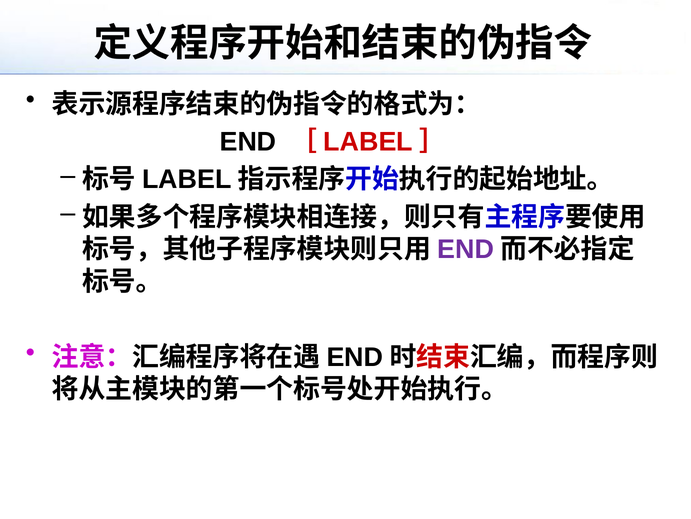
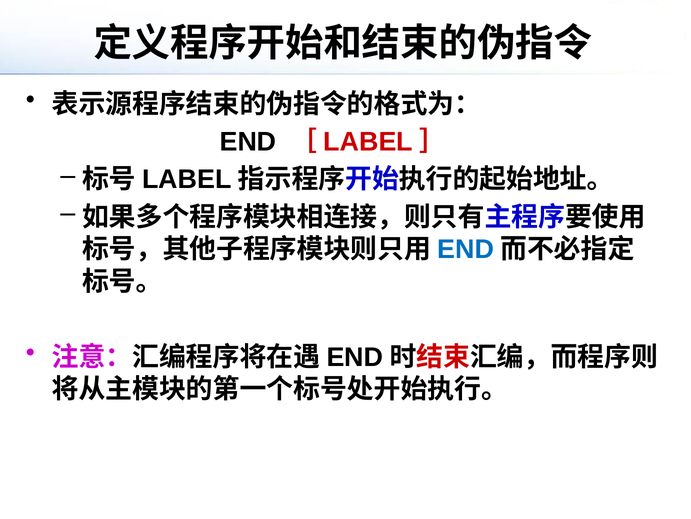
END at (466, 249) colour: purple -> blue
